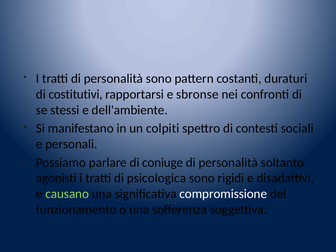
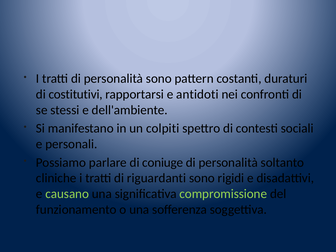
sbronse: sbronse -> antidoti
agonisti: agonisti -> cliniche
psicologica: psicologica -> riguardanti
compromissione colour: white -> light green
